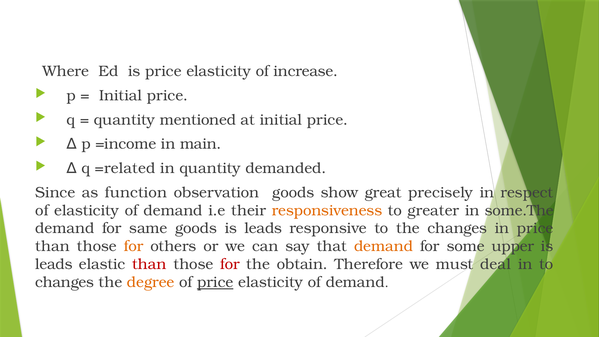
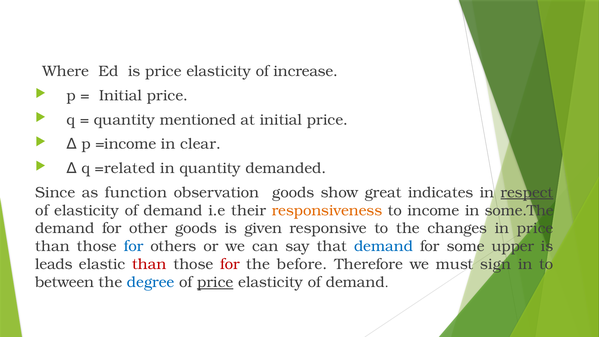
main: main -> clear
precisely: precisely -> indicates
respect underline: none -> present
greater: greater -> income
same: same -> other
goods is leads: leads -> given
for at (134, 246) colour: orange -> blue
demand at (384, 246) colour: orange -> blue
obtain: obtain -> before
deal: deal -> sign
changes at (65, 282): changes -> between
degree colour: orange -> blue
